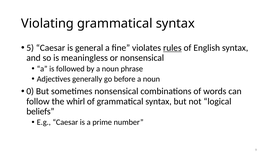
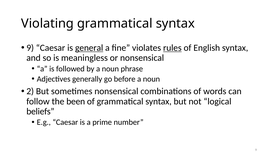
5 at (30, 48): 5 -> 9
general underline: none -> present
0: 0 -> 2
whirl: whirl -> been
